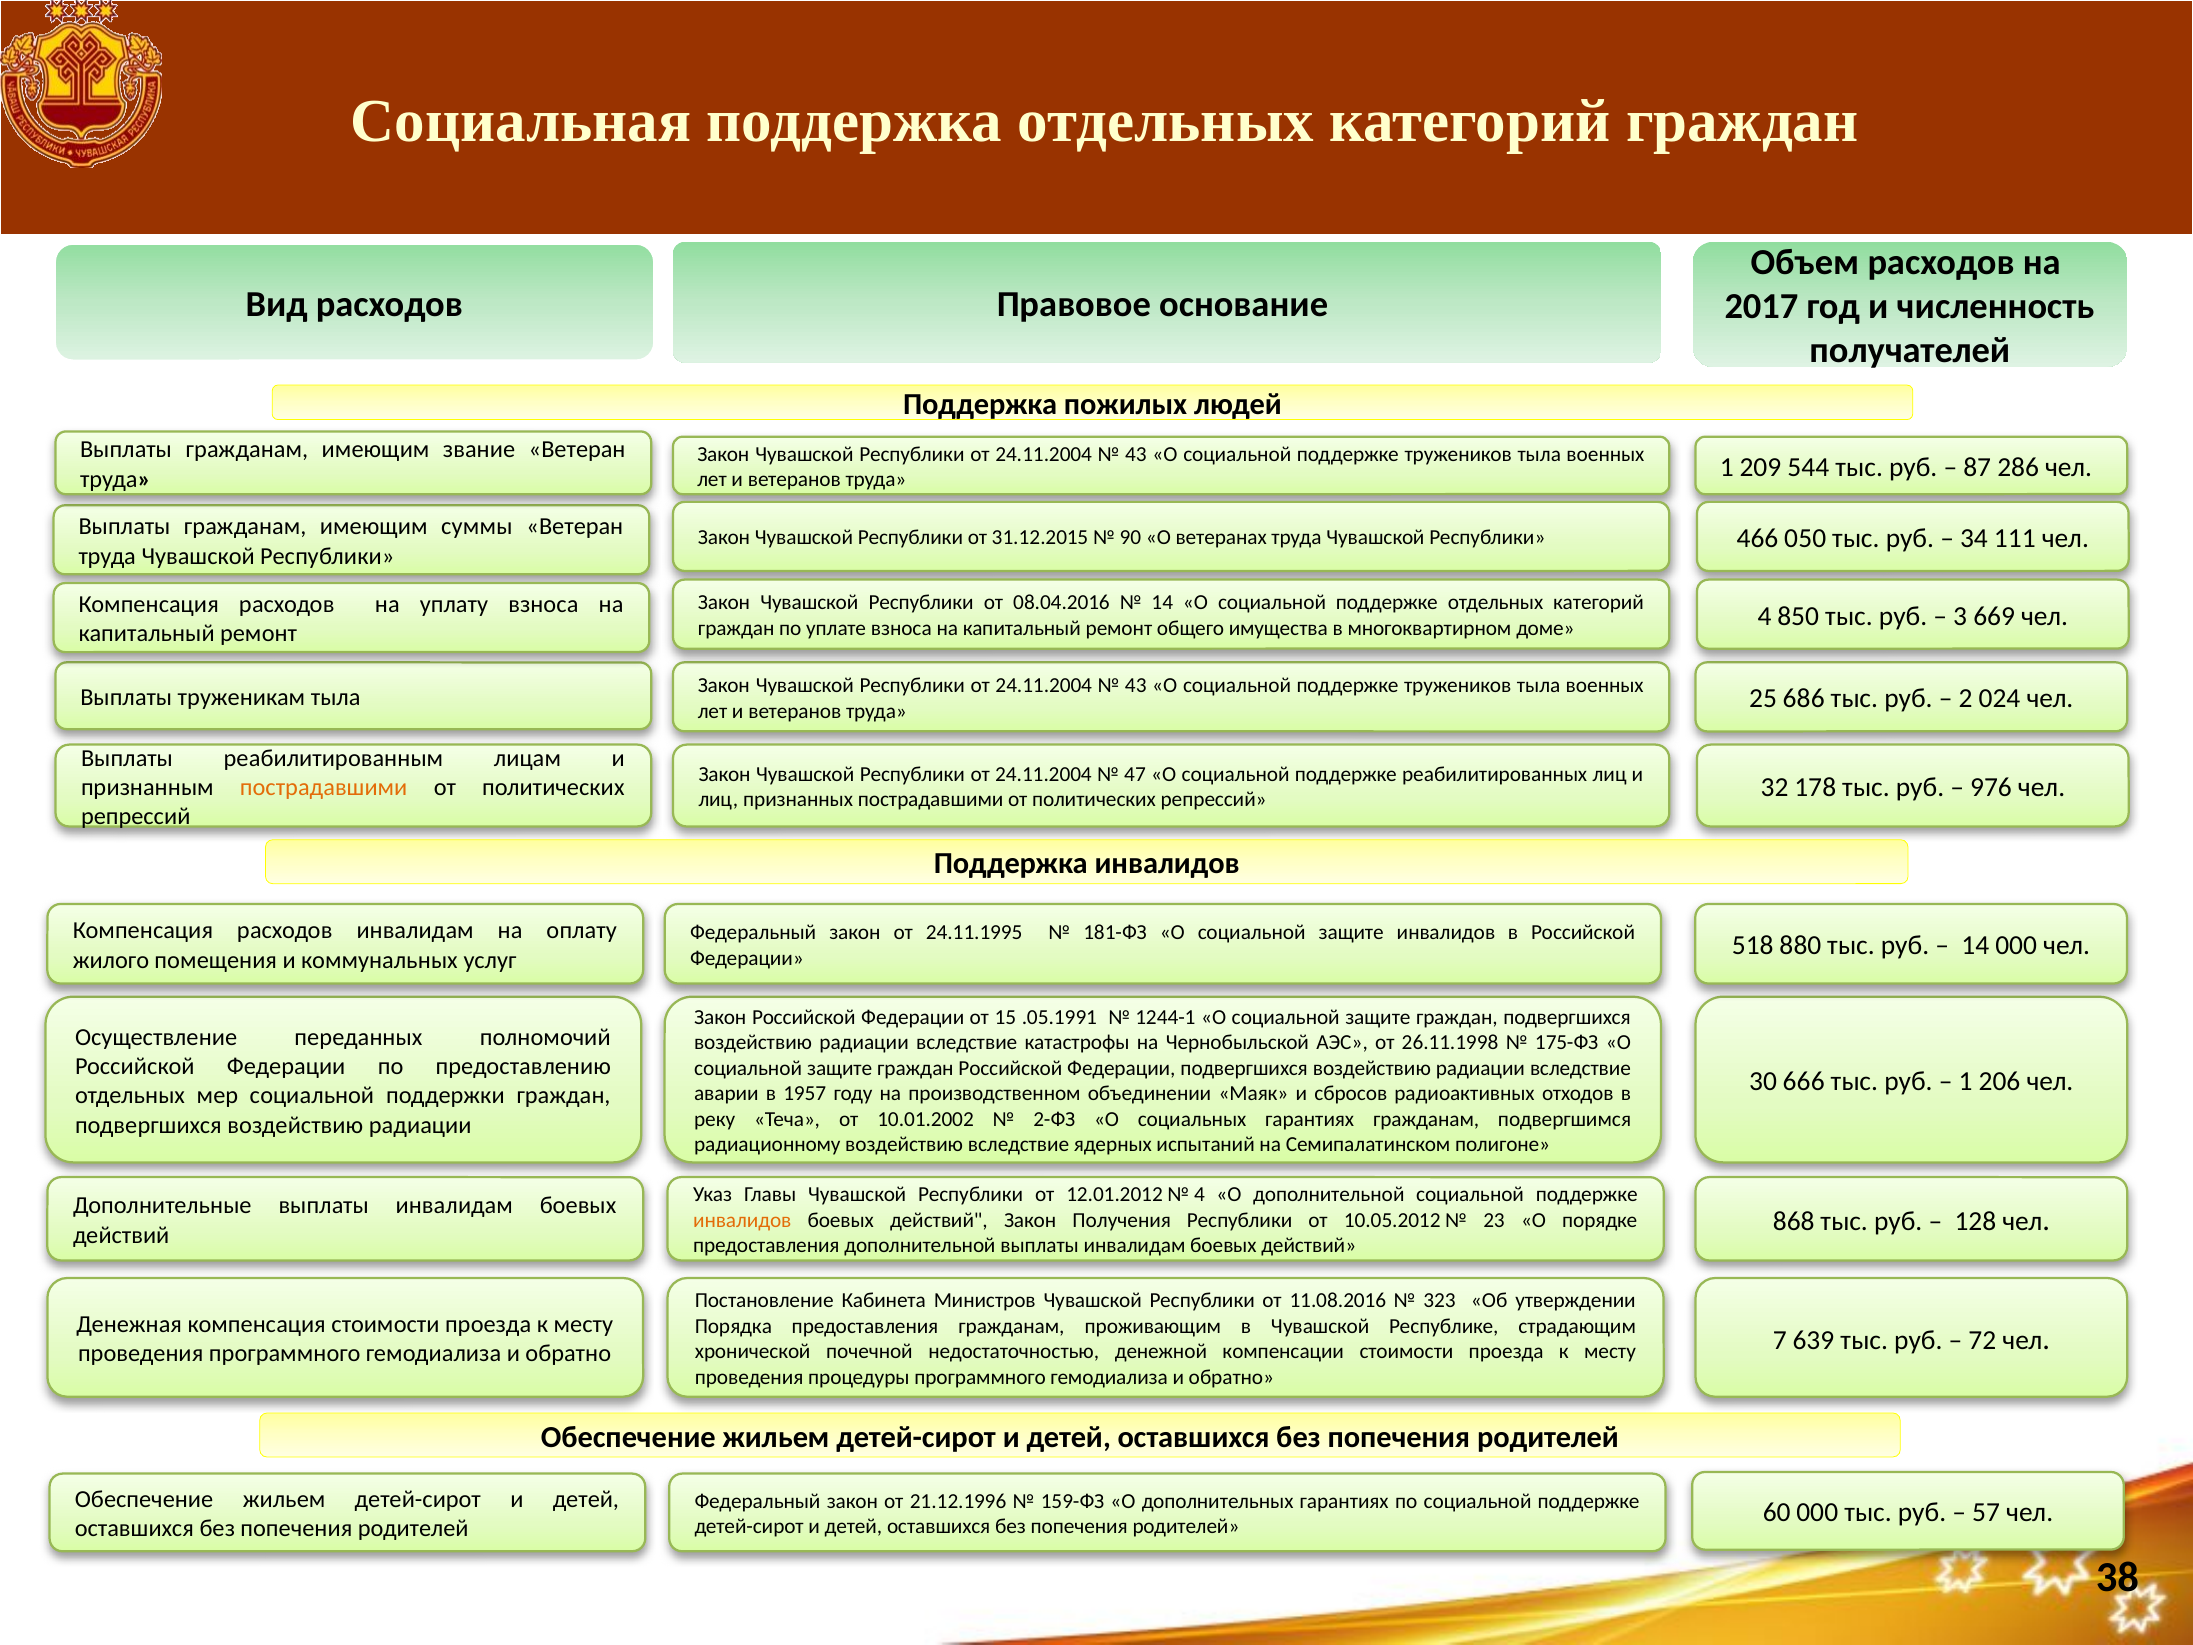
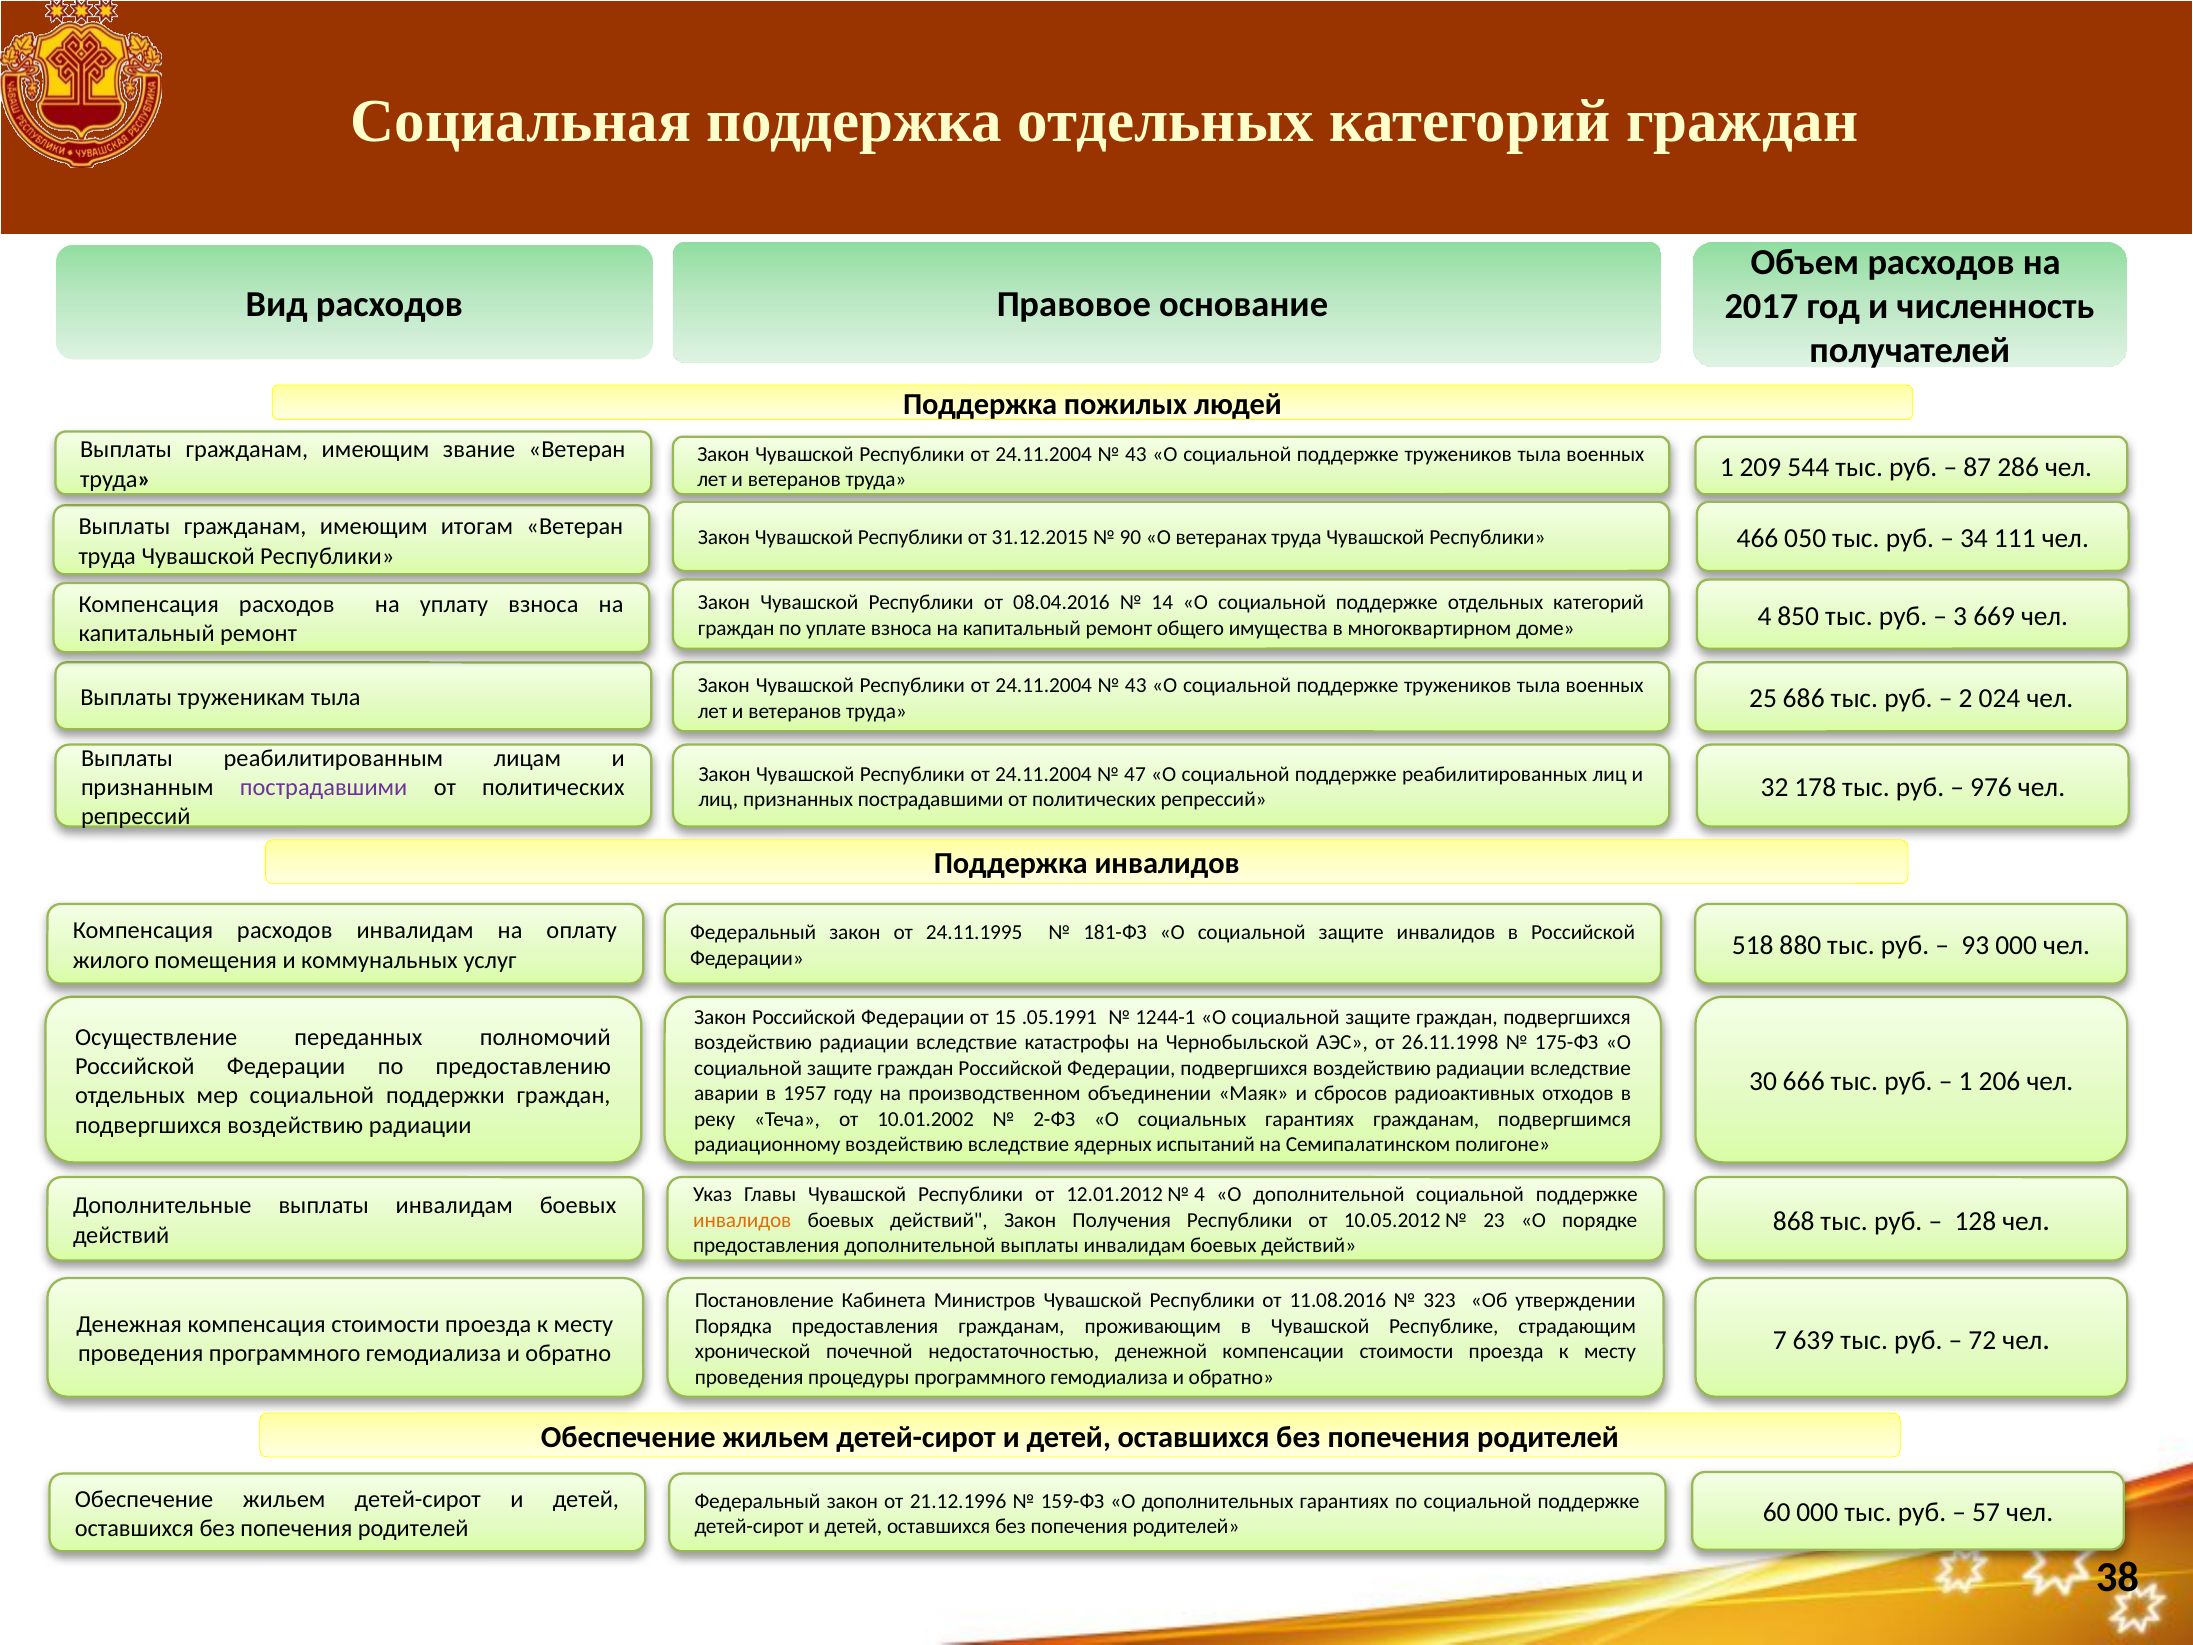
суммы: суммы -> итогам
пострадавшими at (324, 787) colour: orange -> purple
14 at (1975, 945): 14 -> 93
